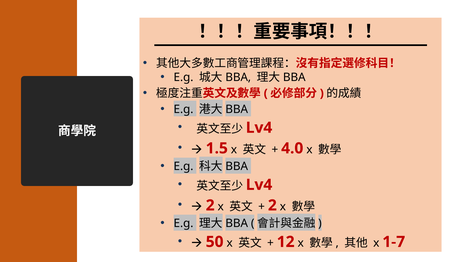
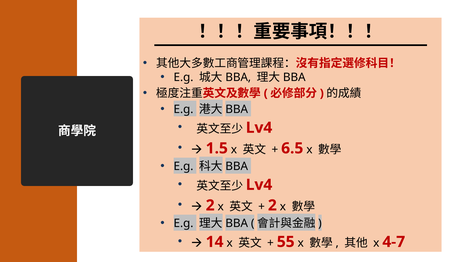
4.0: 4.0 -> 6.5
50: 50 -> 14
12: 12 -> 55
1-7: 1-7 -> 4-7
